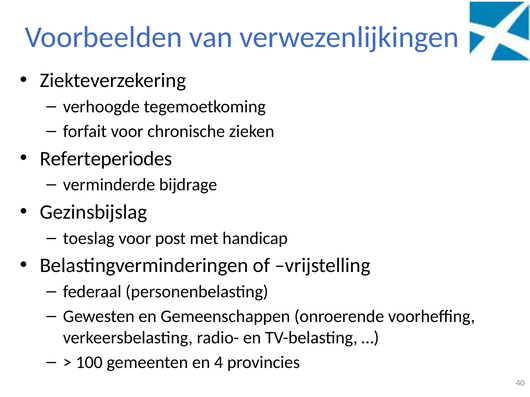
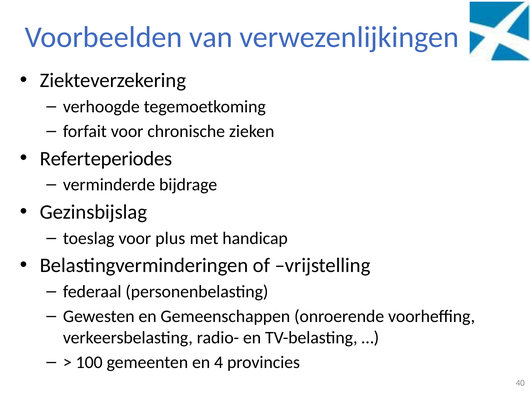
post: post -> plus
